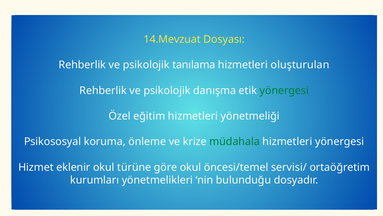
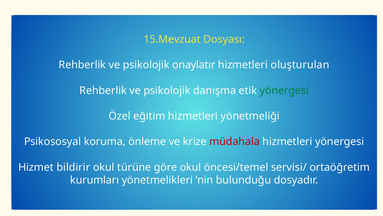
14.Mevzuat: 14.Mevzuat -> 15.Mevzuat
tanılama: tanılama -> onaylatır
müdahala colour: green -> red
eklenir: eklenir -> bildirir
